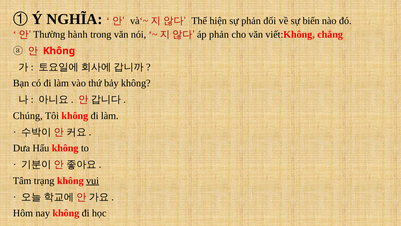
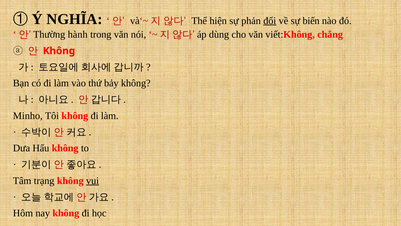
đối underline: none -> present
phản at (219, 35): phản -> dùng
Chúng: Chúng -> Minho
